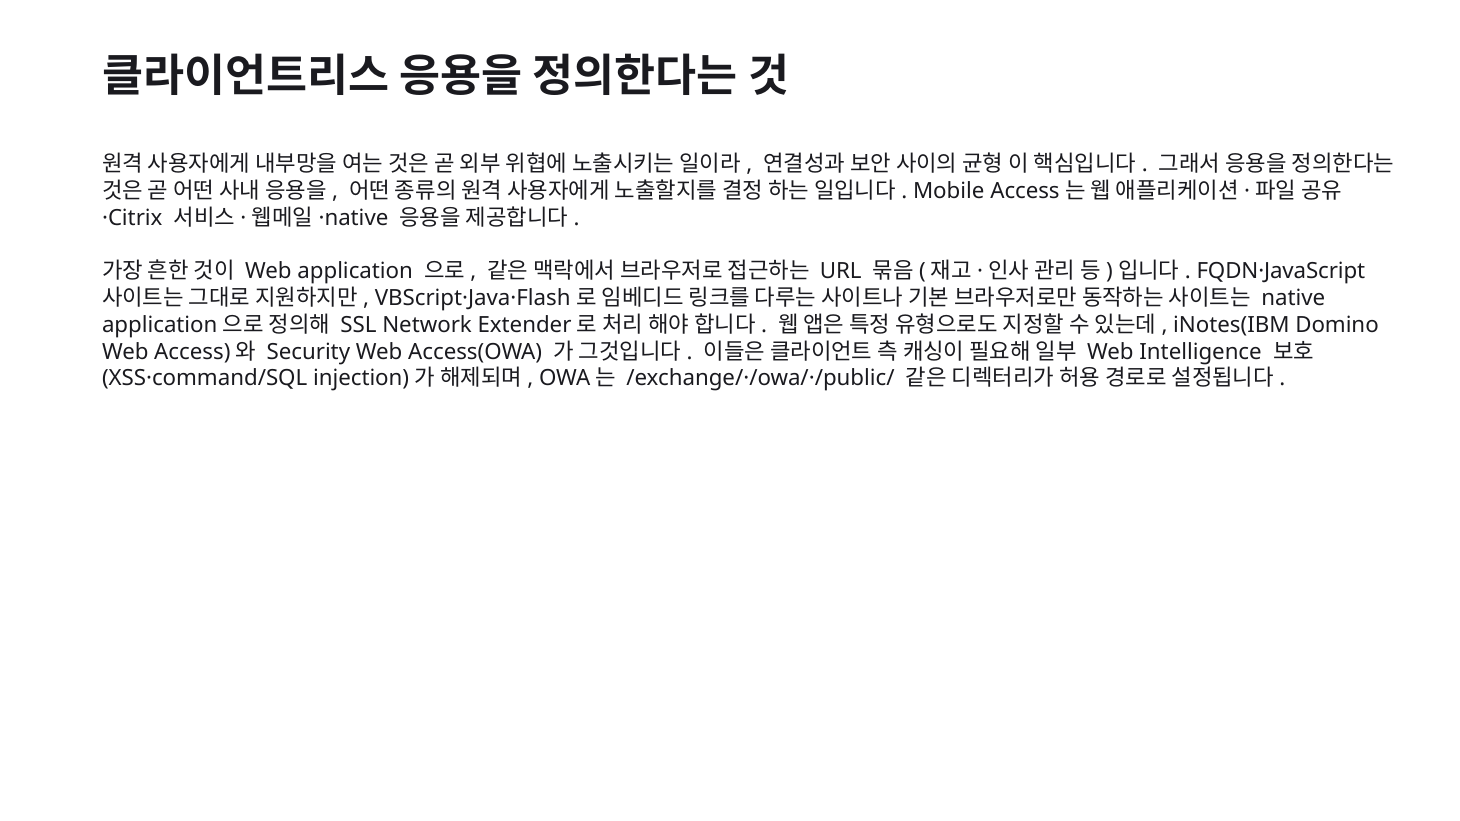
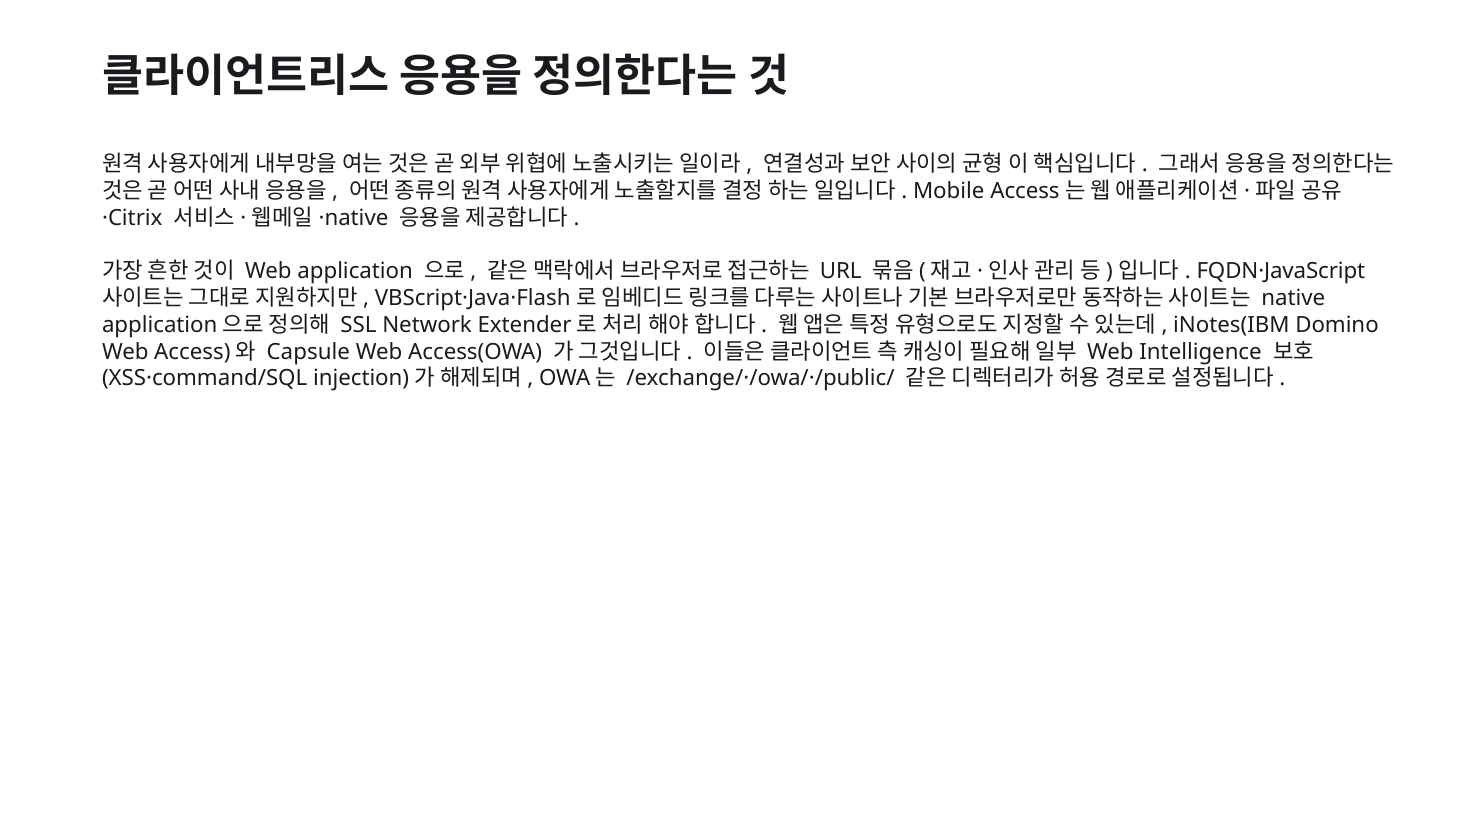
Security: Security -> Capsule
